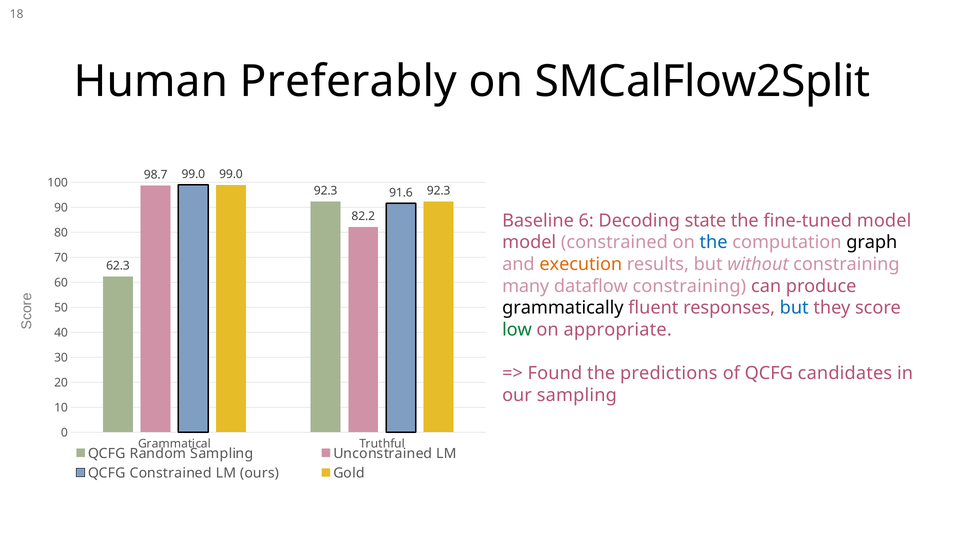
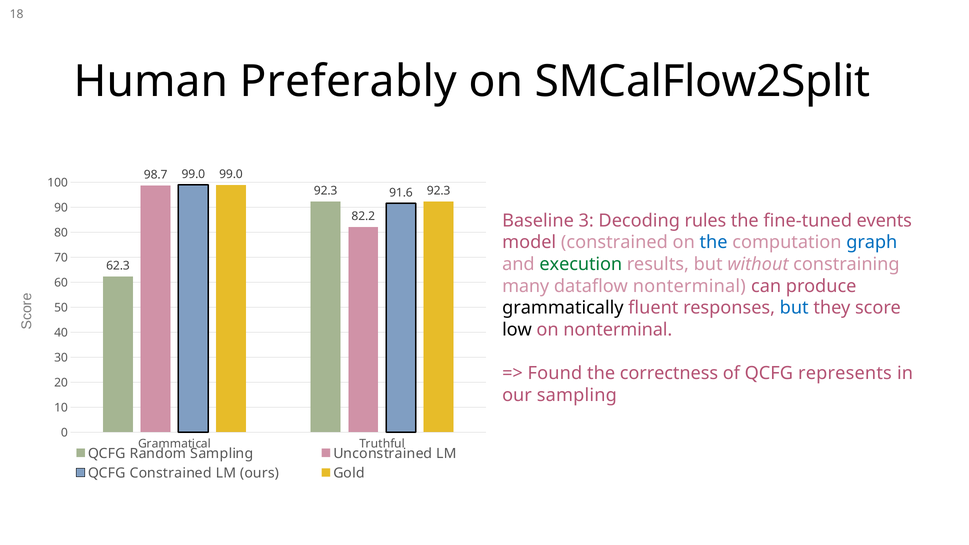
6: 6 -> 3
state: state -> rules
fine-tuned model: model -> events
graph colour: black -> blue
execution colour: orange -> green
dataflow constraining: constraining -> nonterminal
low colour: green -> black
on appropriate: appropriate -> nonterminal
predictions: predictions -> correctness
candidates: candidates -> represents
